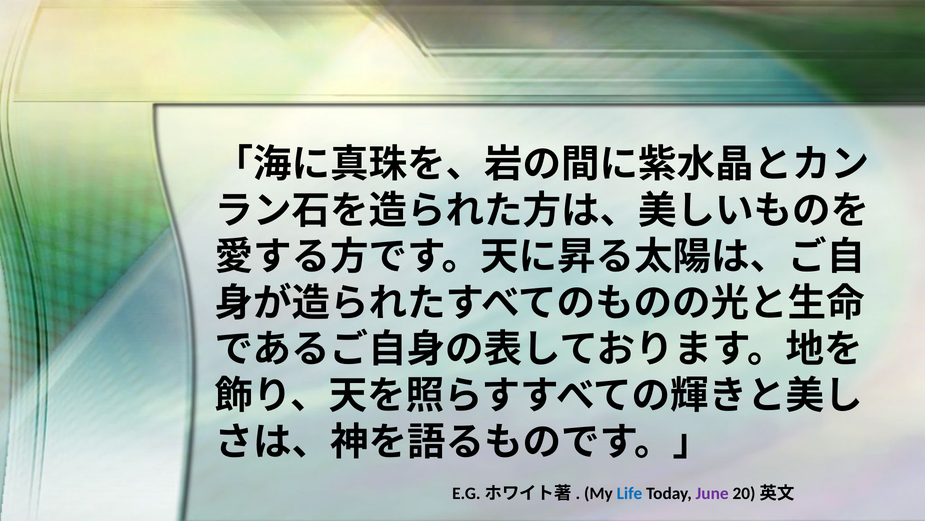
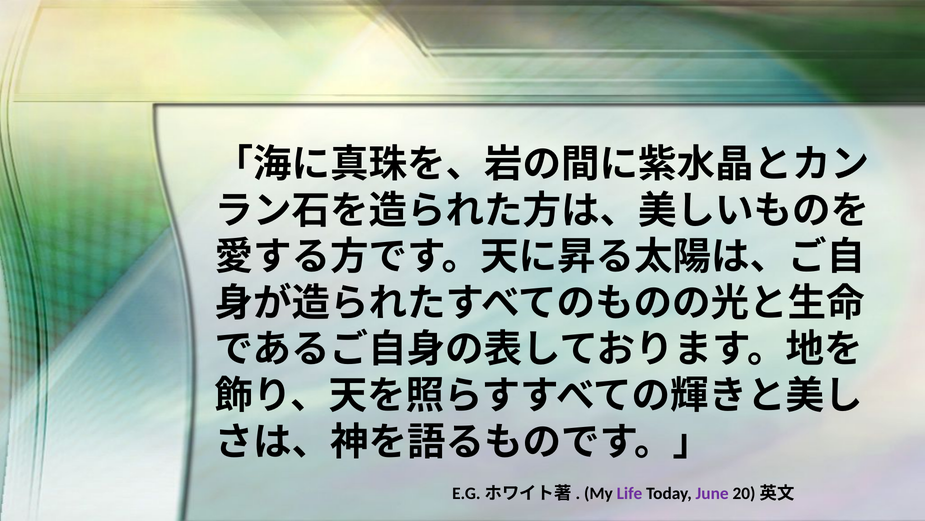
Life colour: blue -> purple
